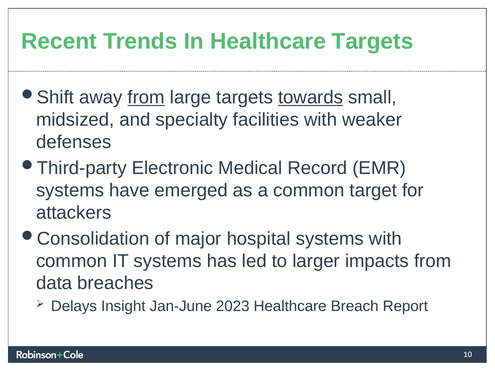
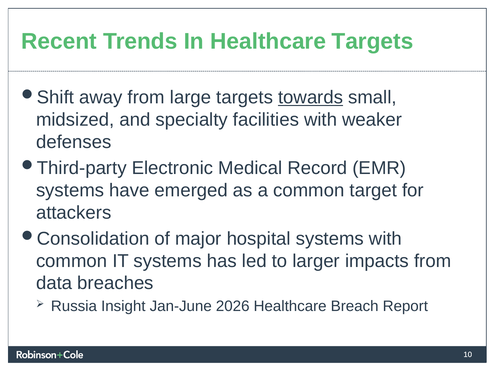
from at (146, 98) underline: present -> none
Delays: Delays -> Russia
2023: 2023 -> 2026
